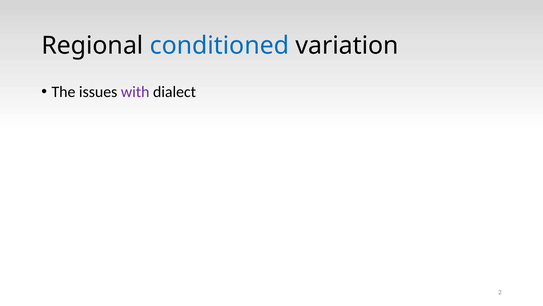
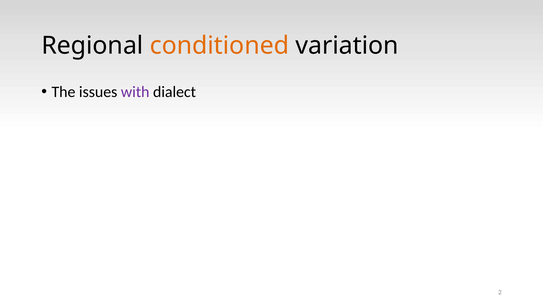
conditioned colour: blue -> orange
